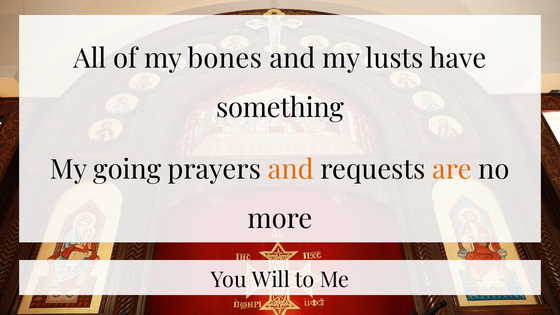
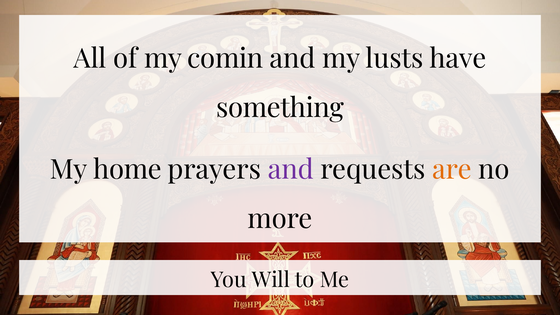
bones: bones -> comin
going: going -> home
and at (291, 170) colour: orange -> purple
